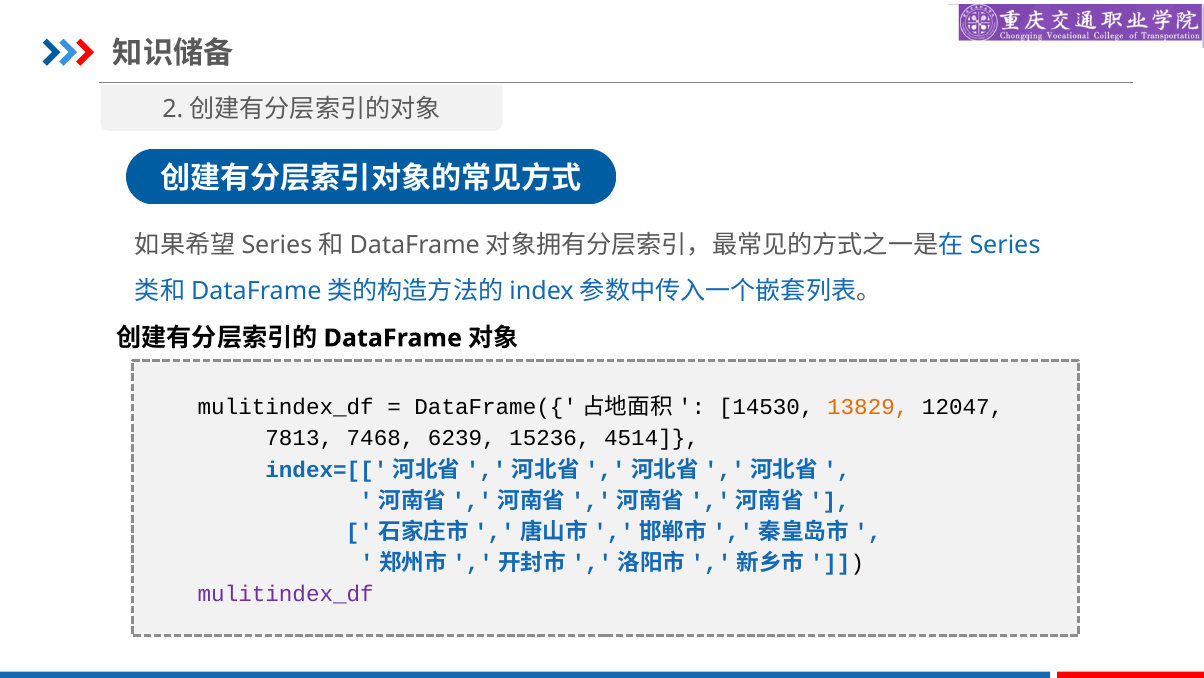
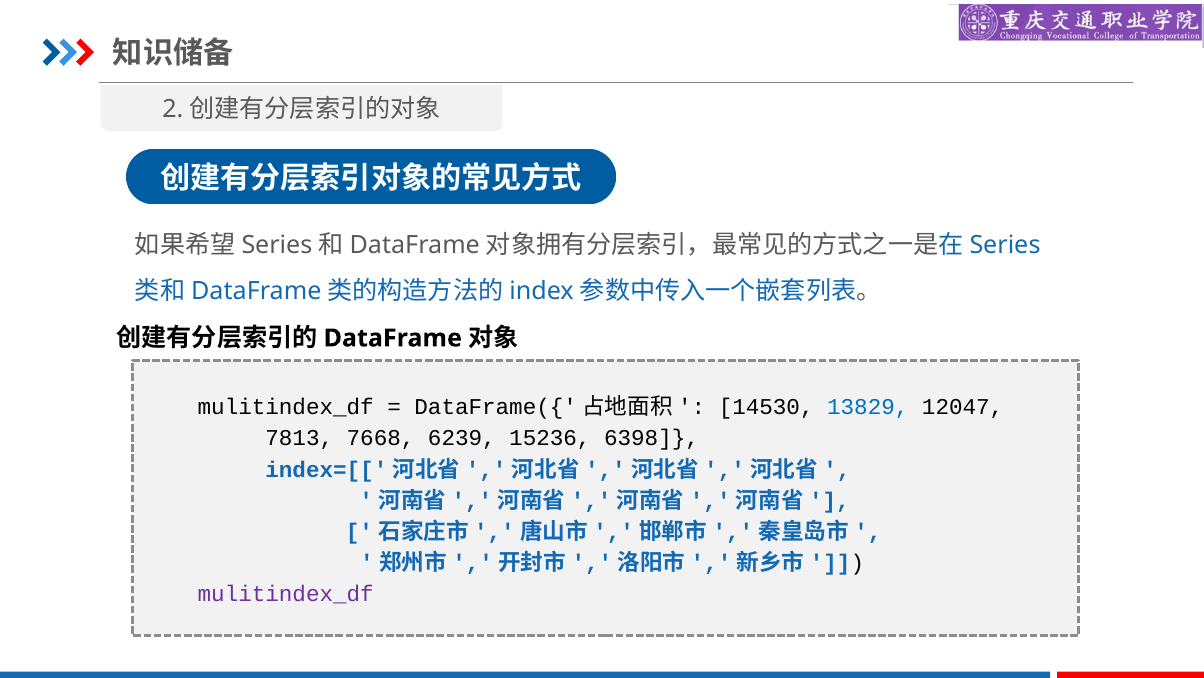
13829 colour: orange -> blue
7468: 7468 -> 7668
4514: 4514 -> 6398
